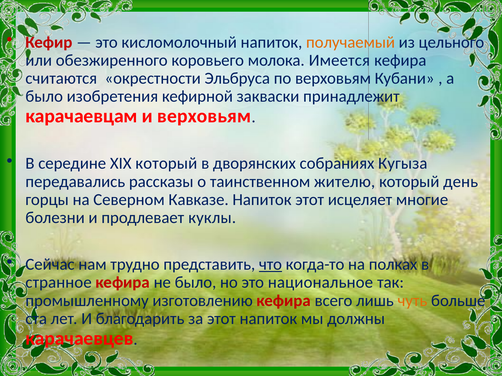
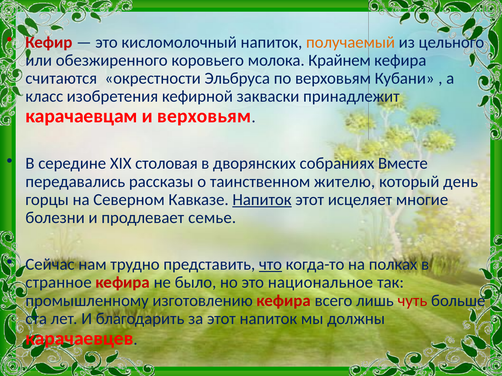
Имеется: Имеется -> Крайнем
было at (44, 96): было -> класс
XIX который: который -> столовая
Кугыза: Кугыза -> Вместе
Напиток at (262, 200) underline: none -> present
куклы: куклы -> семье
чуть colour: orange -> red
